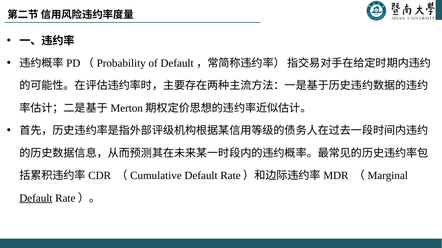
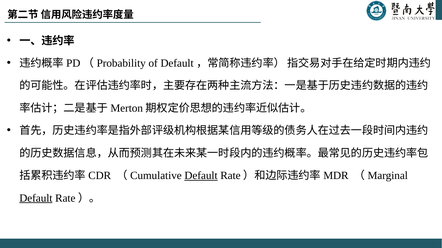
Default at (201, 176) underline: none -> present
